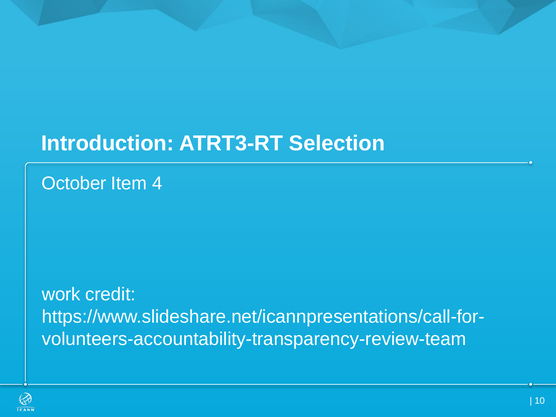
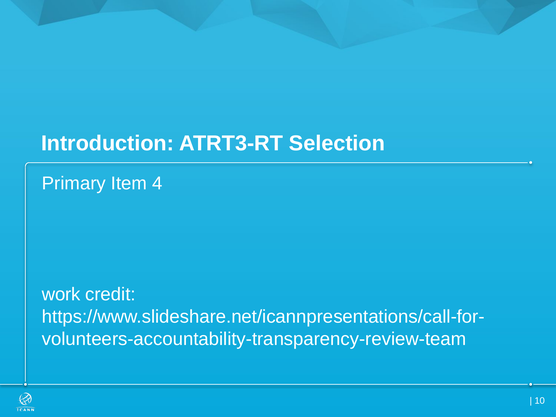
October: October -> Primary
